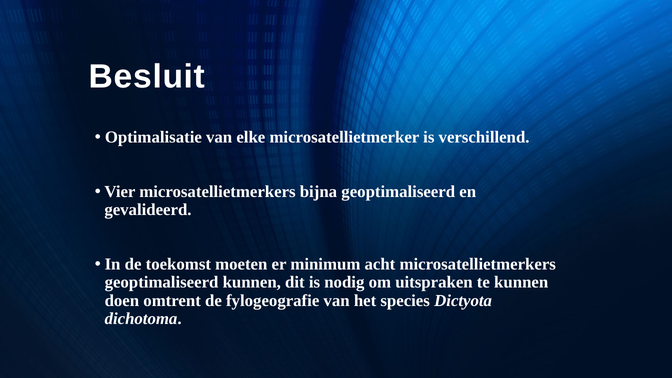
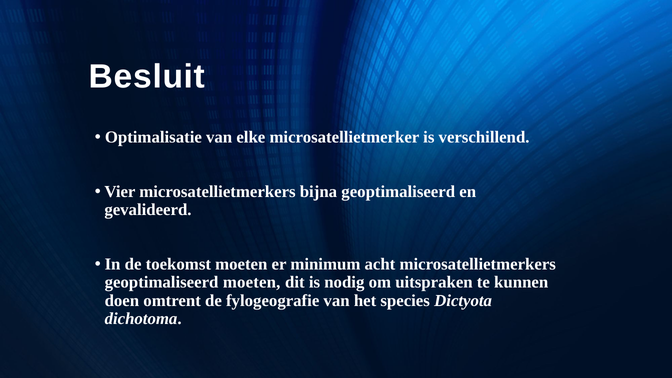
geoptimaliseerd kunnen: kunnen -> moeten
